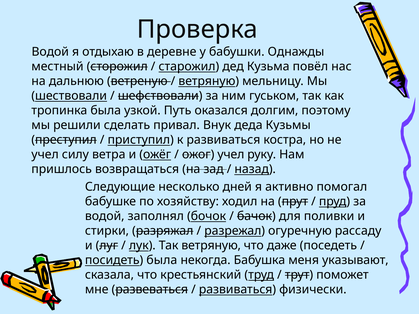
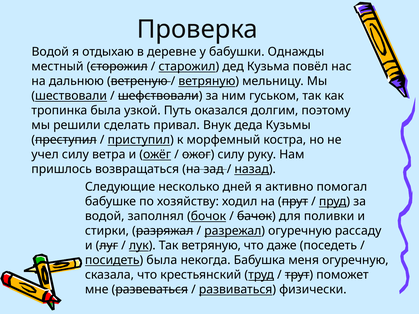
к развиваться: развиваться -> морфемный
ожог учел: учел -> силу
меня указывают: указывают -> огуречную
